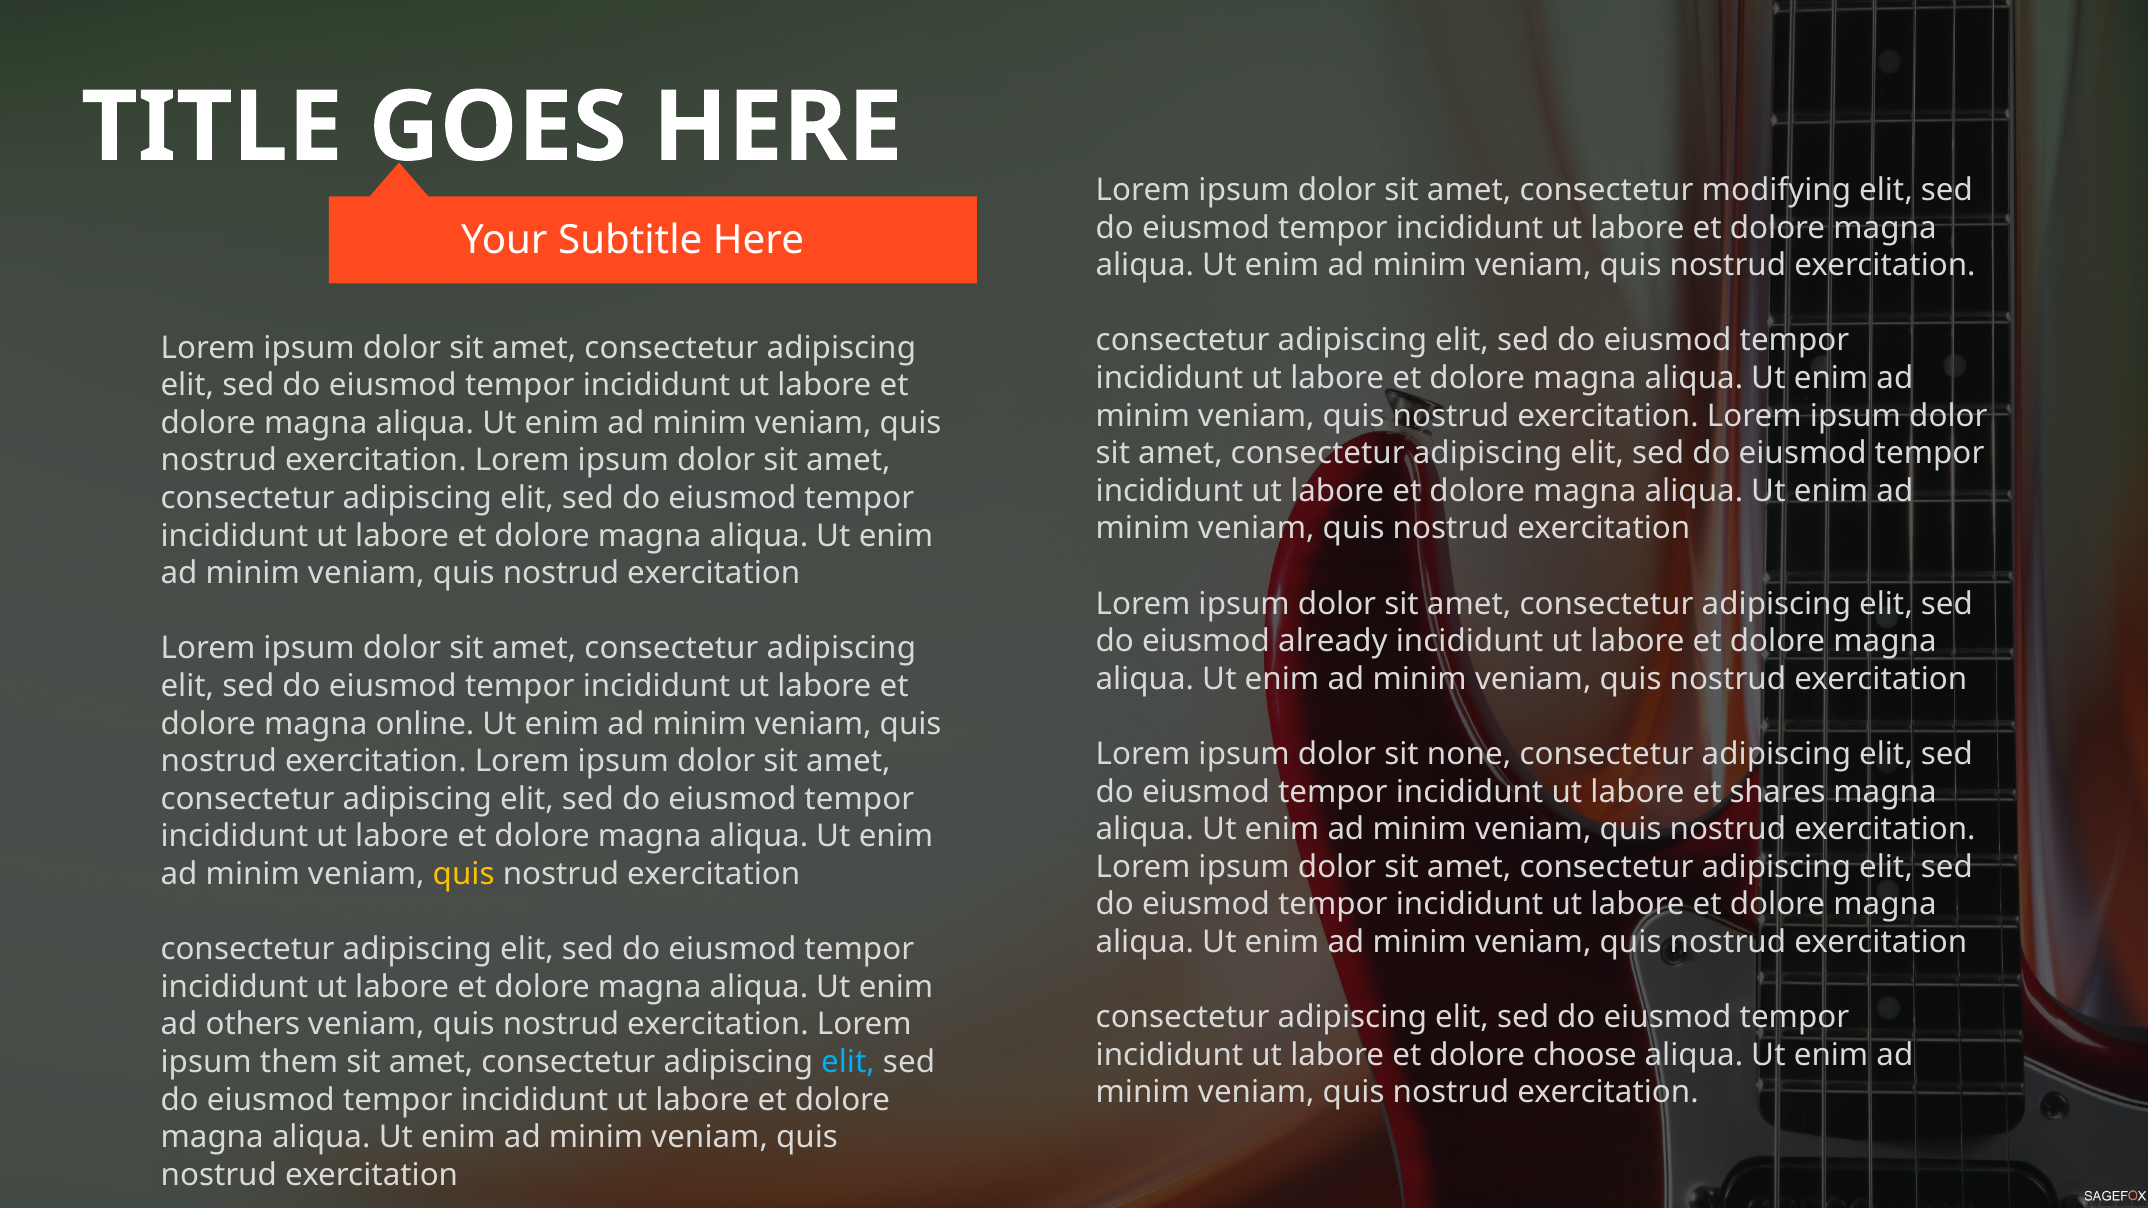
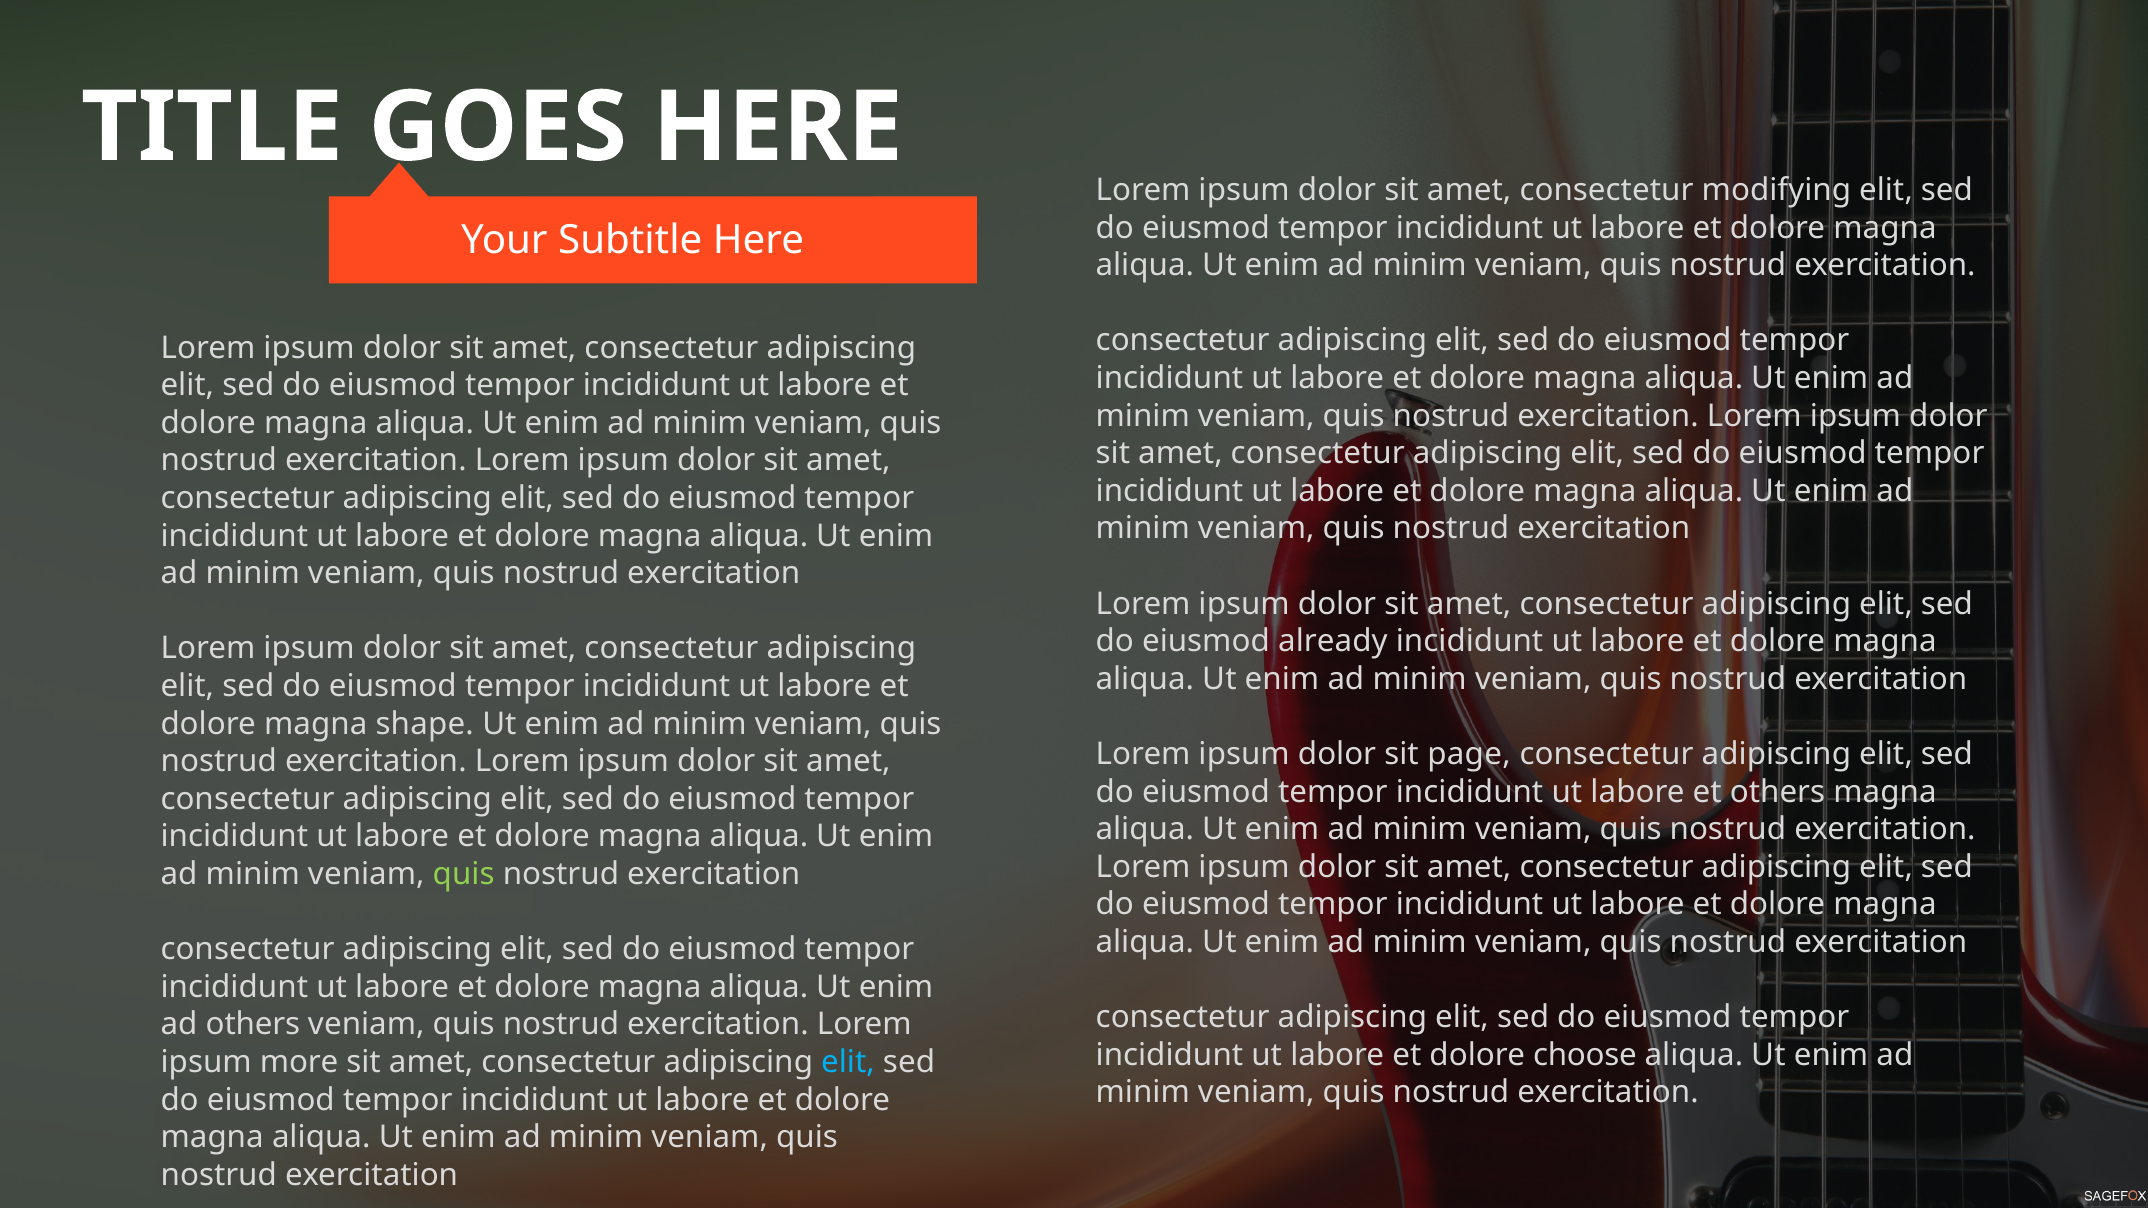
online: online -> shape
none: none -> page
et shares: shares -> others
quis at (464, 874) colour: yellow -> light green
them: them -> more
